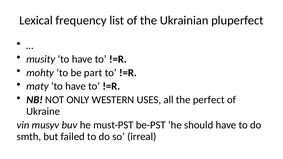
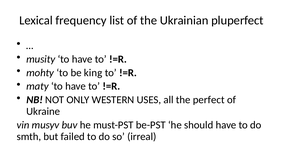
part: part -> king
